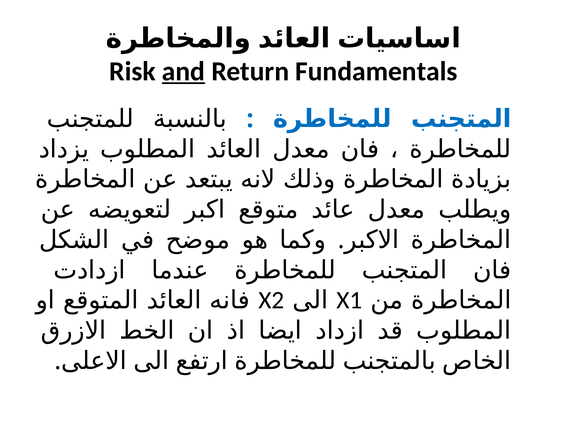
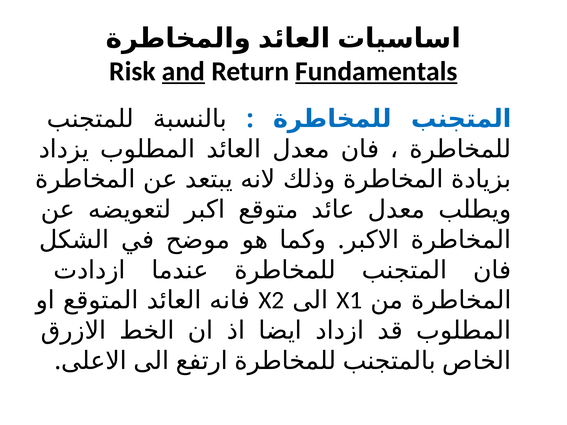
Fundamentals underline: none -> present
